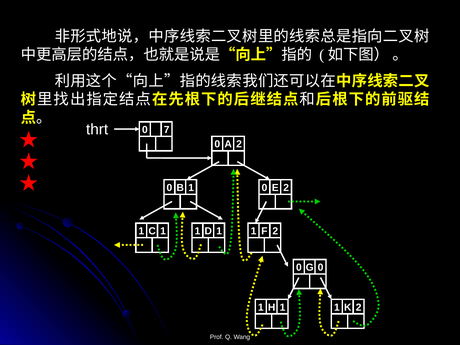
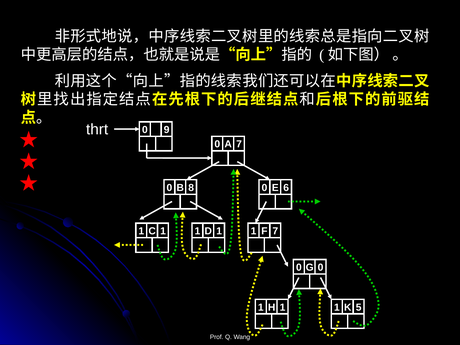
7: 7 -> 9
A 2: 2 -> 7
B 1: 1 -> 8
E 2: 2 -> 6
F 2: 2 -> 7
2 at (359, 307): 2 -> 5
